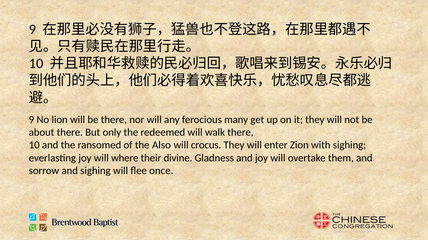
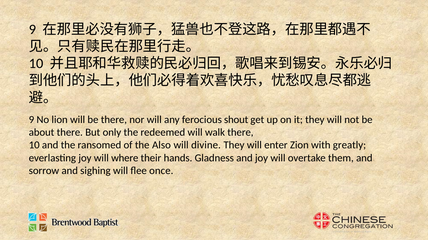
many: many -> shout
crocus: crocus -> divine
with sighing: sighing -> greatly
divine: divine -> hands
